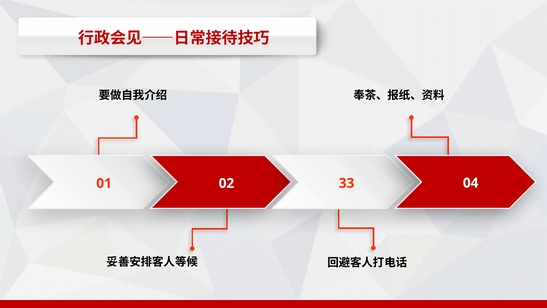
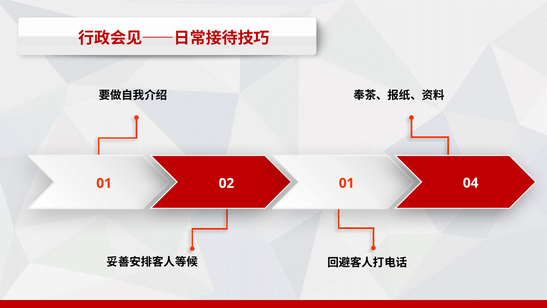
02 33: 33 -> 01
